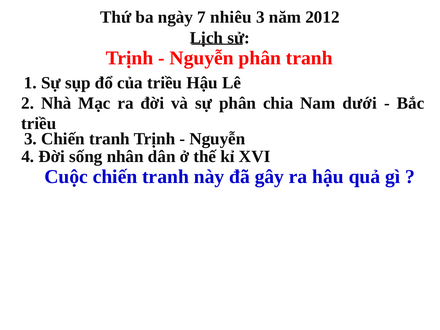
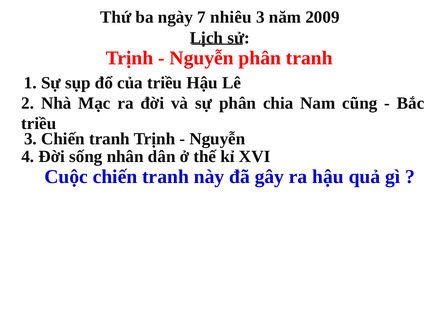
2012: 2012 -> 2009
dưới: dưới -> cũng
